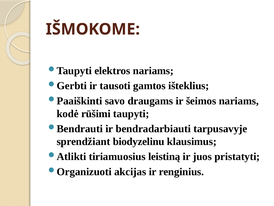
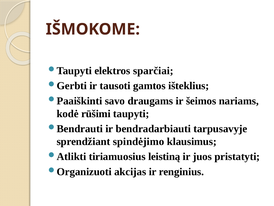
elektros nariams: nariams -> sparčiai
biodyzelinu: biodyzelinu -> spindėjimo
